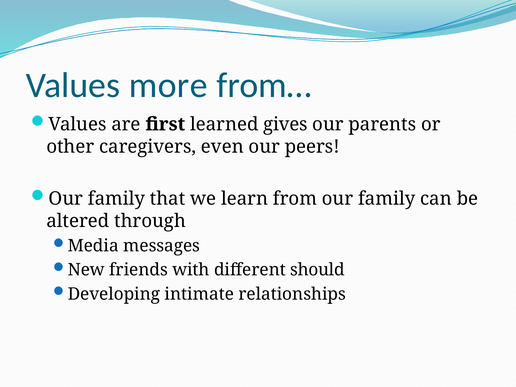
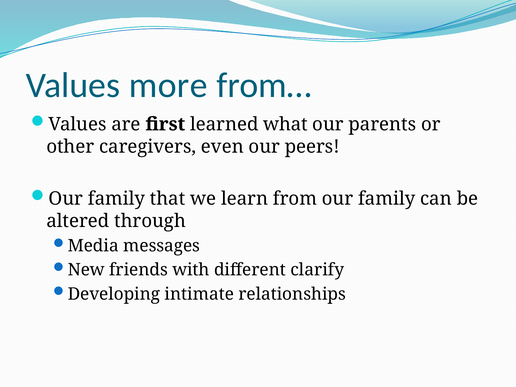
gives: gives -> what
should: should -> clarify
